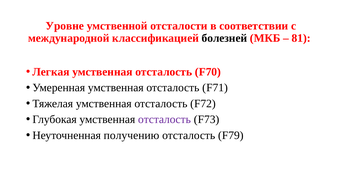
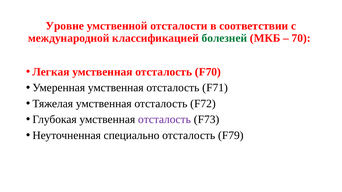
болезней colour: black -> green
81: 81 -> 70
получению: получению -> специально
